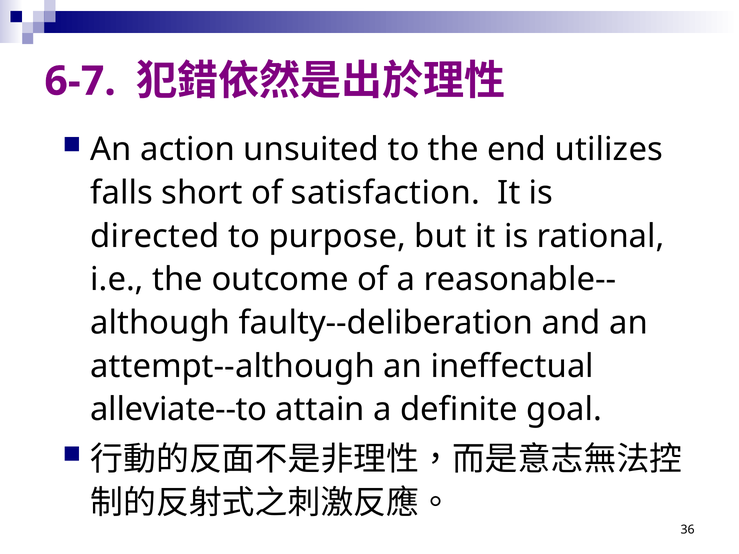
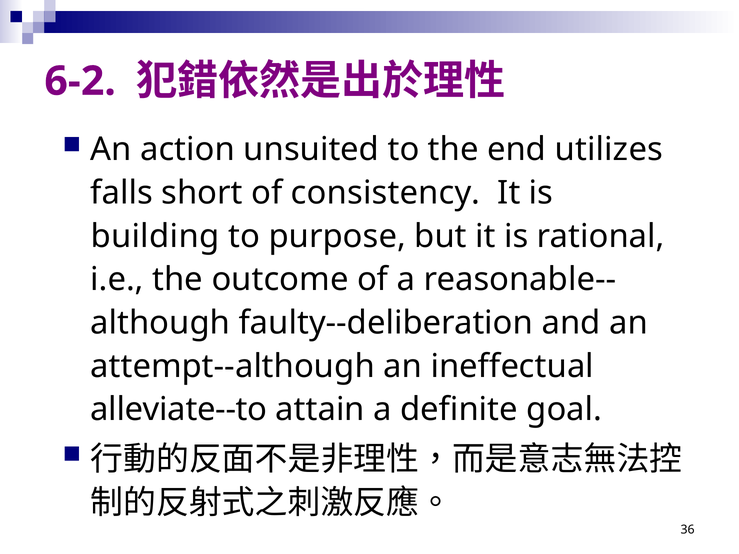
6-7: 6-7 -> 6-2
satisfaction: satisfaction -> consistency
directed: directed -> building
